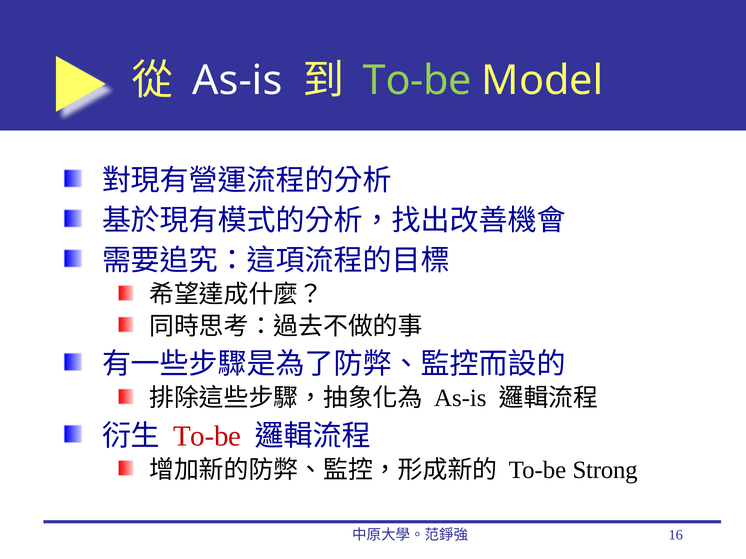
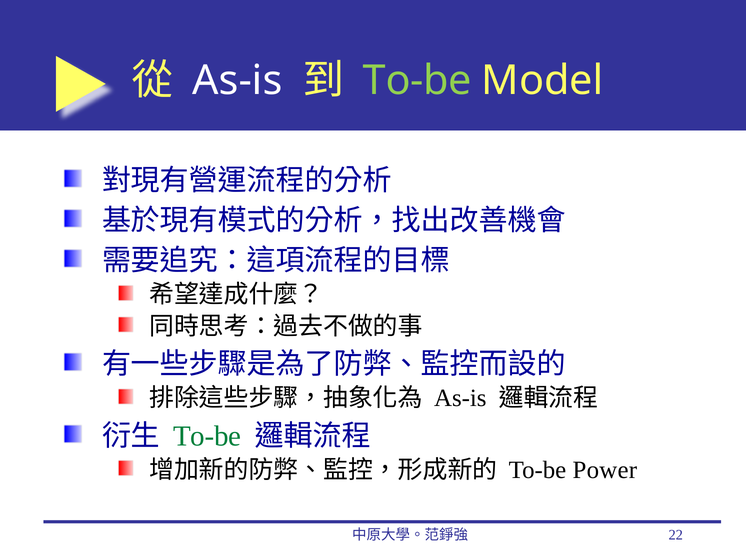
To-be at (207, 436) colour: red -> green
Strong: Strong -> Power
16: 16 -> 22
